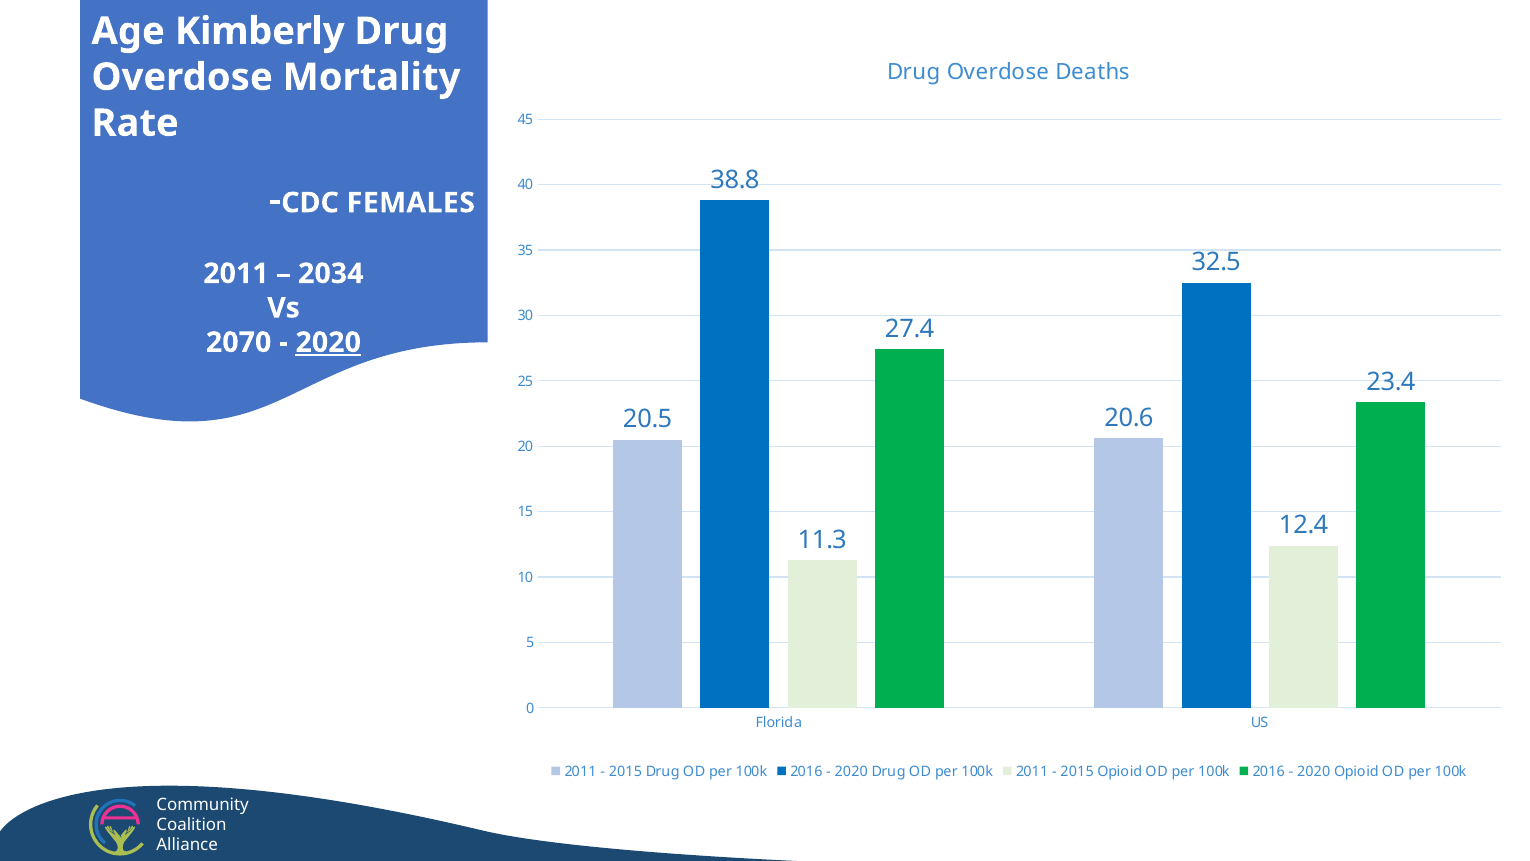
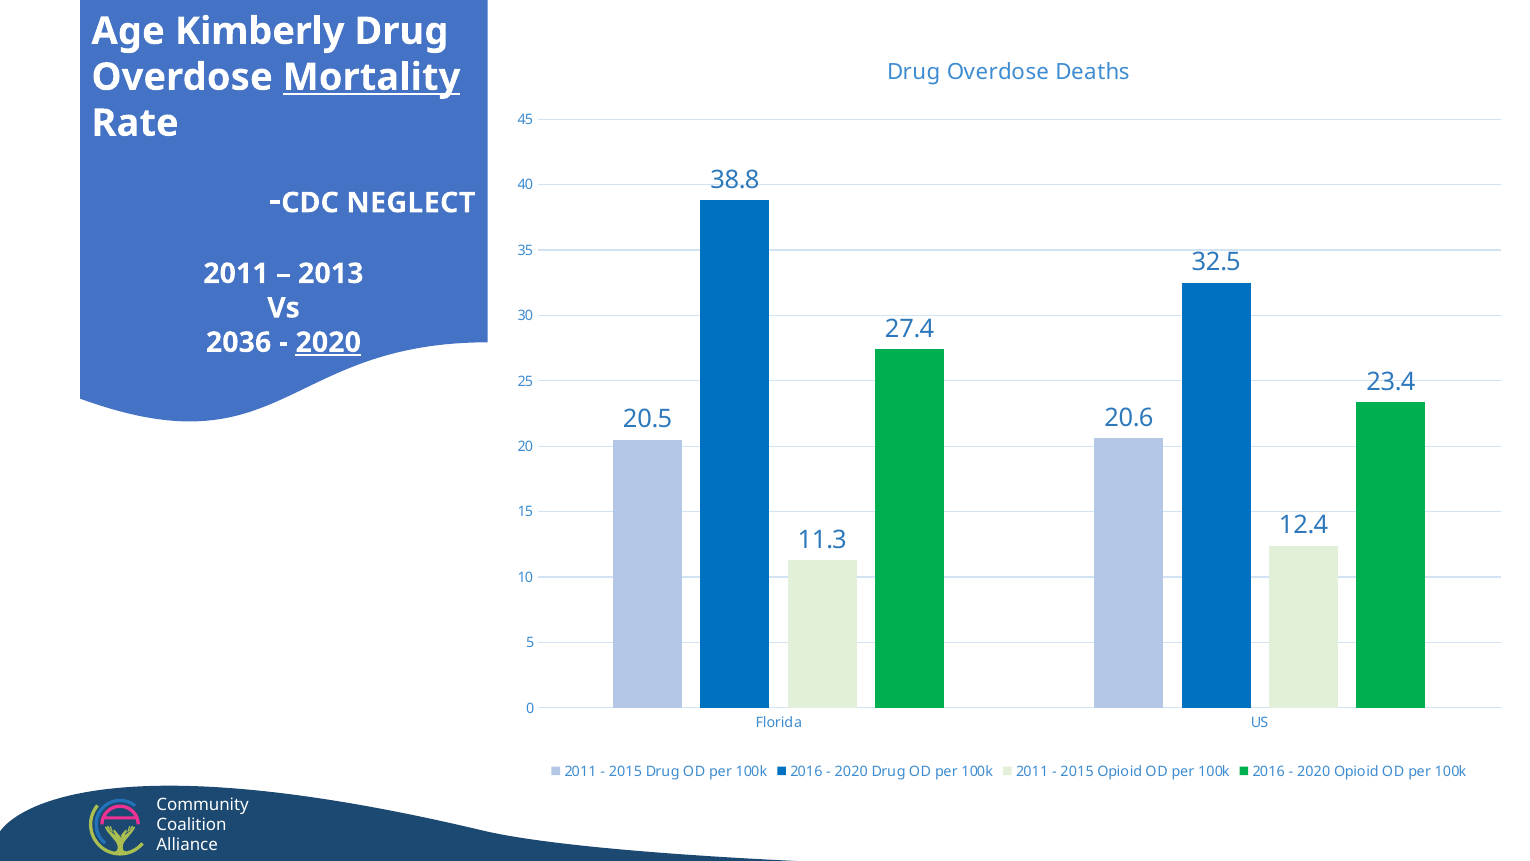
Mortality underline: none -> present
FEMALES: FEMALES -> NEGLECT
2034: 2034 -> 2013
2070: 2070 -> 2036
